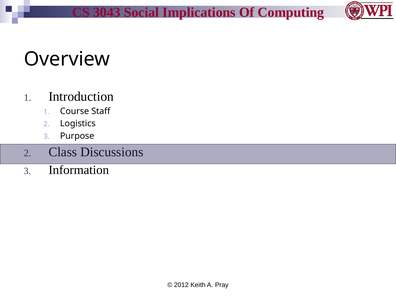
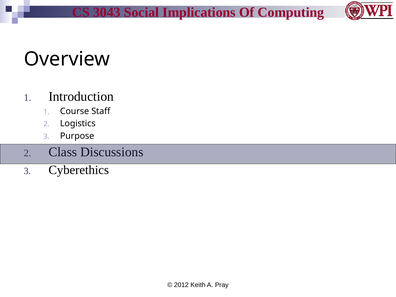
Information: Information -> Cyberethics
